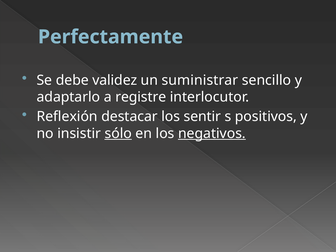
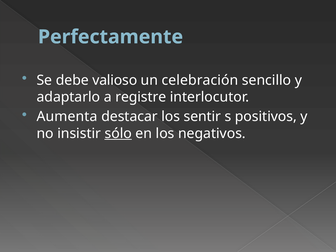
validez: validez -> valioso
suministrar: suministrar -> celebración
Reflexión: Reflexión -> Aumenta
negativos underline: present -> none
